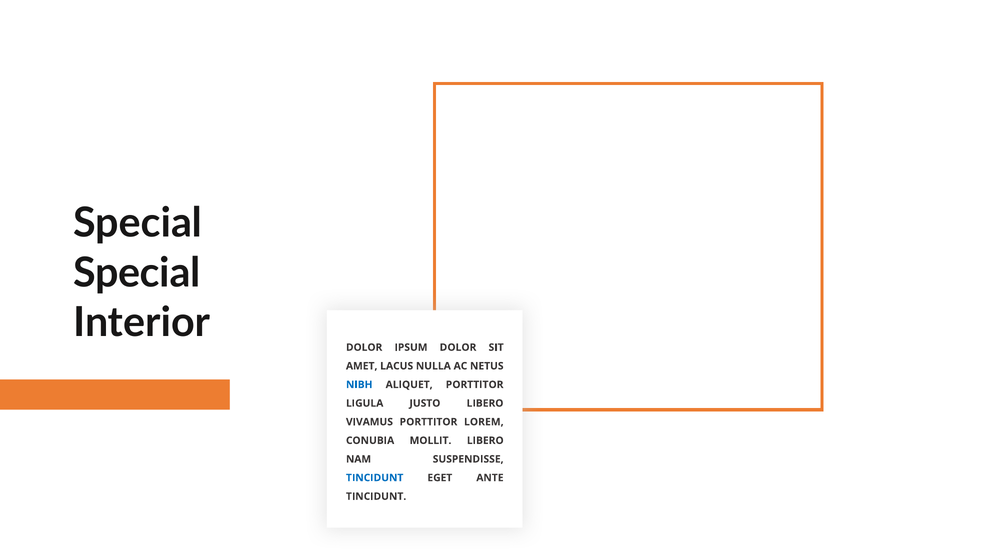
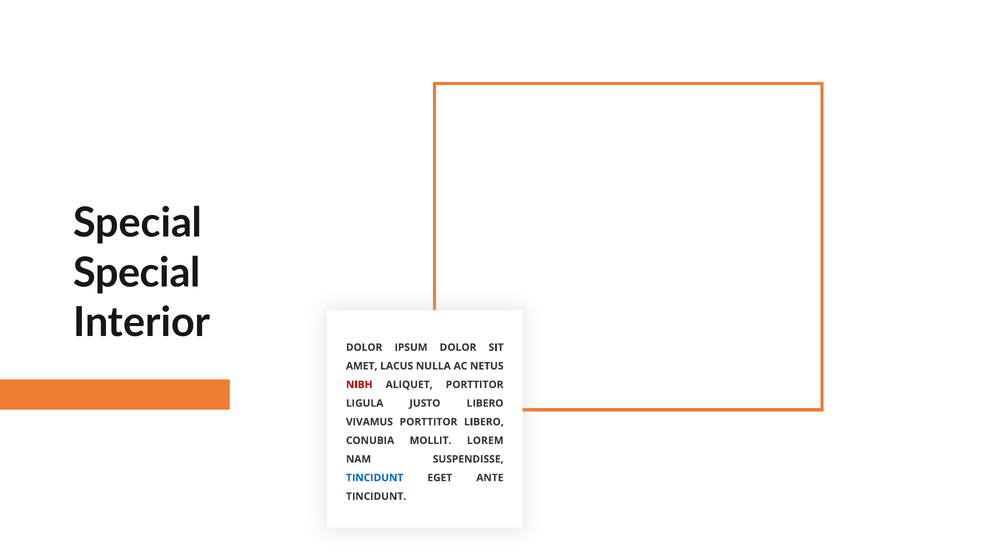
NIBH colour: blue -> red
PORTTITOR LOREM: LOREM -> LIBERO
MOLLIT LIBERO: LIBERO -> LOREM
